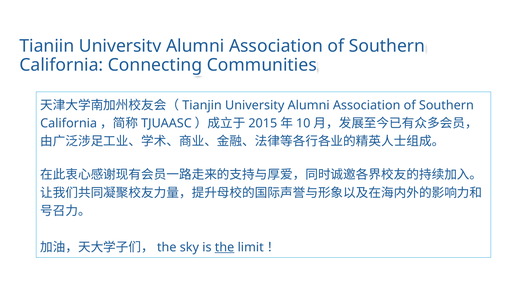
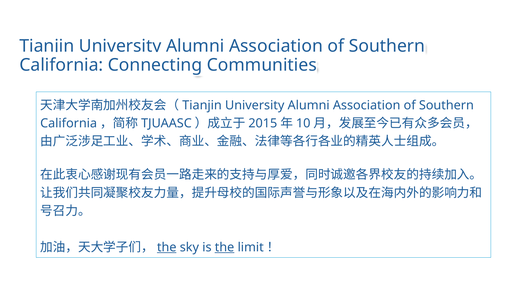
the at (167, 248) underline: none -> present
